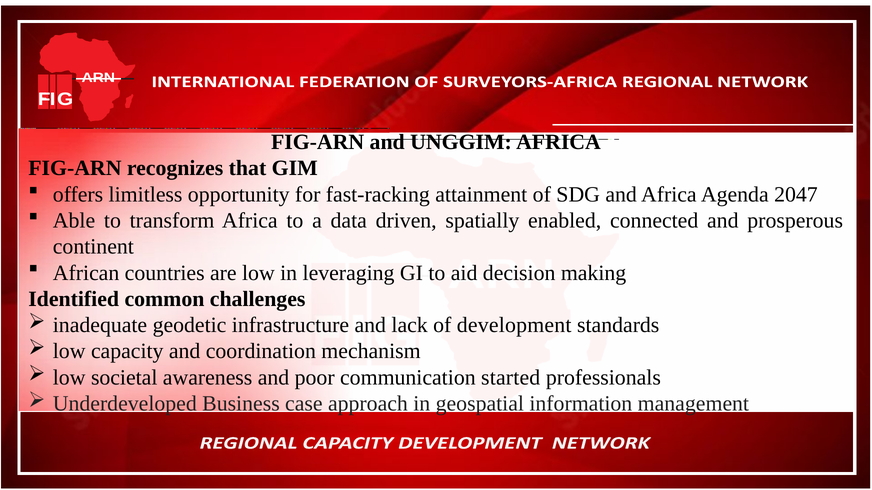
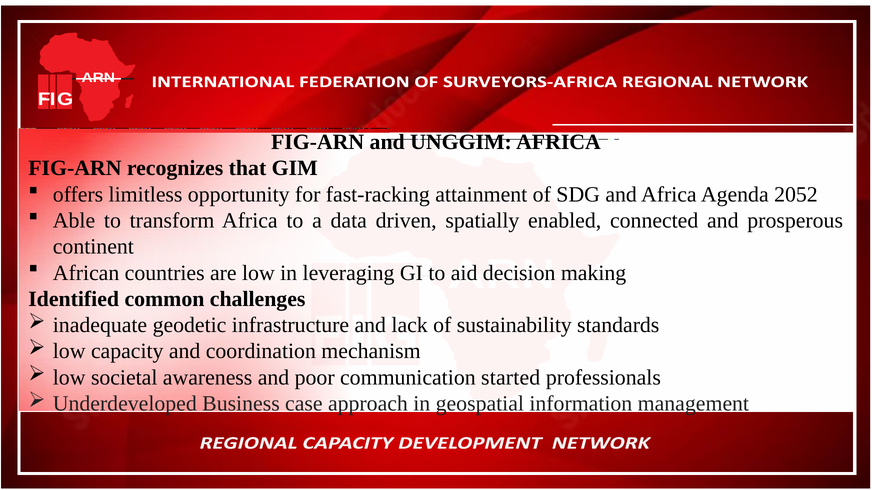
2047: 2047 -> 2052
development: development -> sustainability
